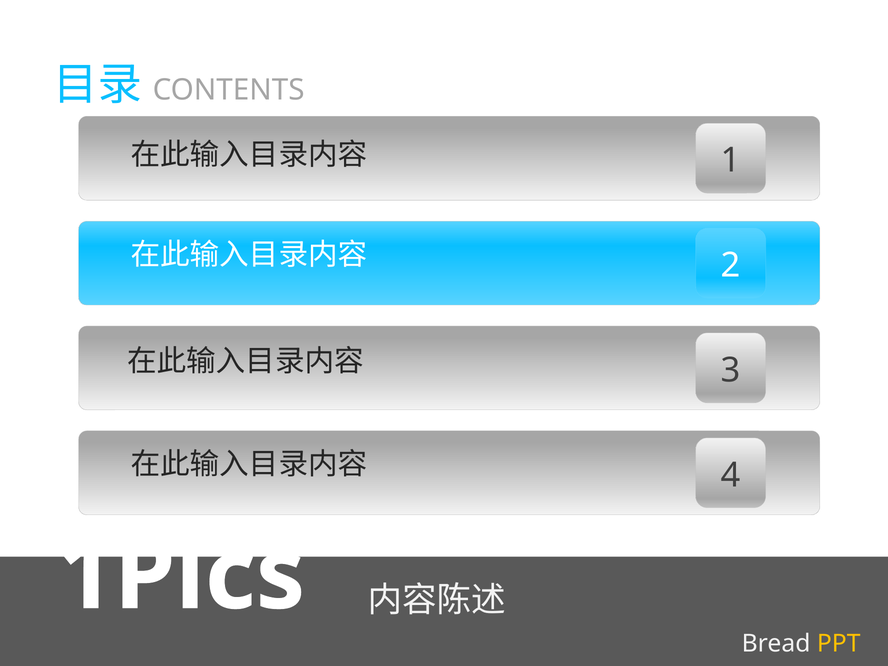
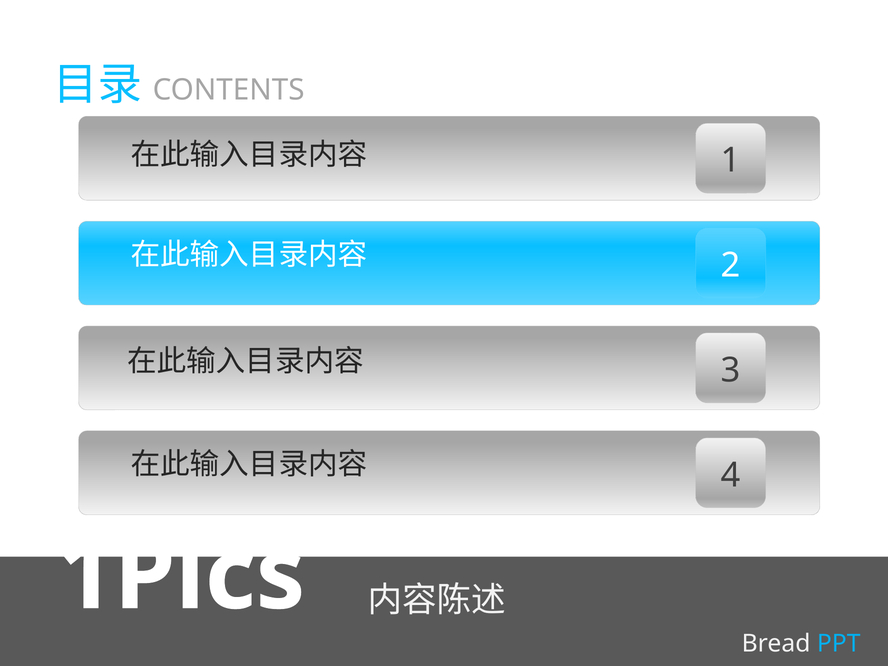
PPT colour: yellow -> light blue
